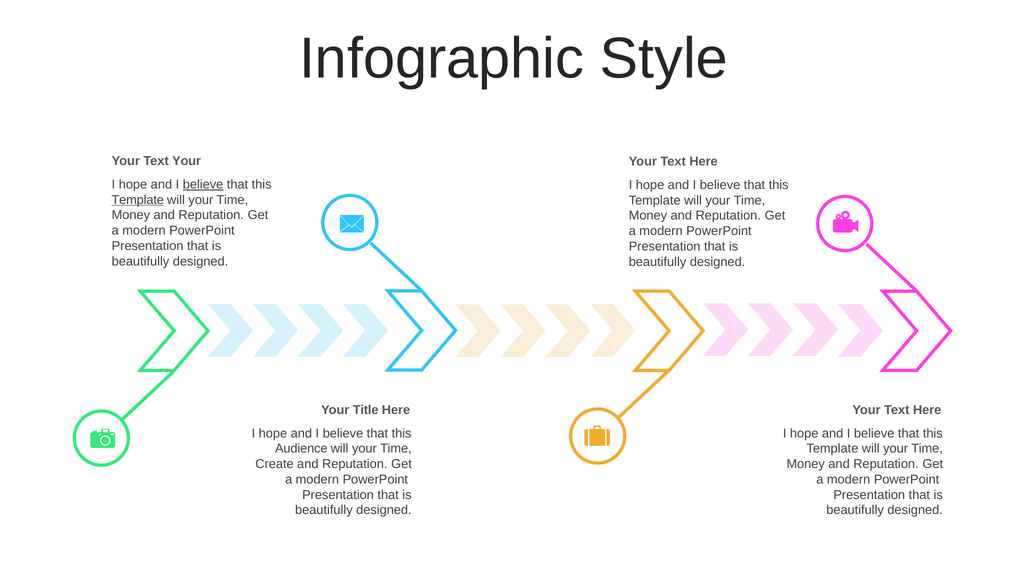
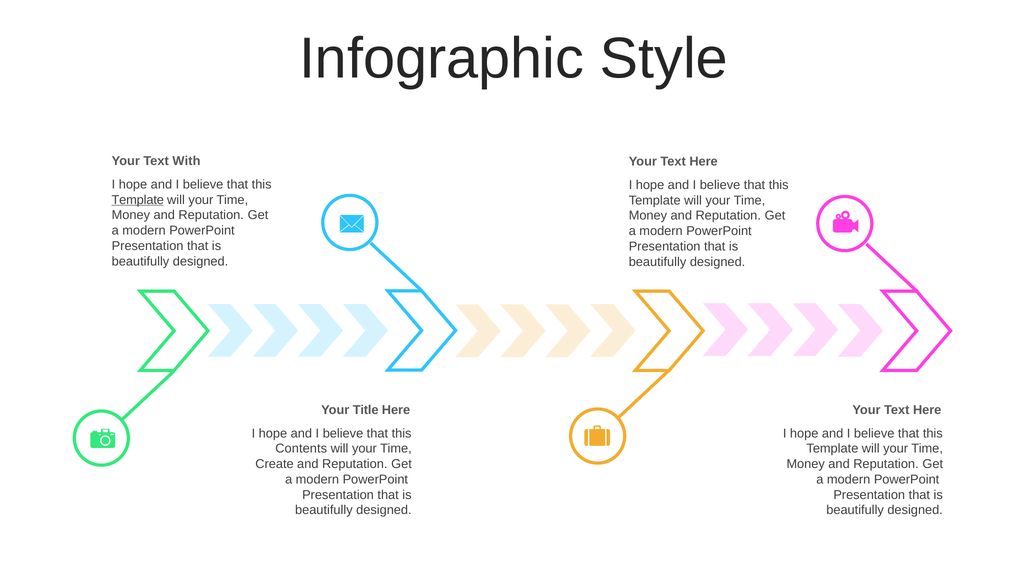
Text Your: Your -> With
believe at (203, 184) underline: present -> none
Audience: Audience -> Contents
